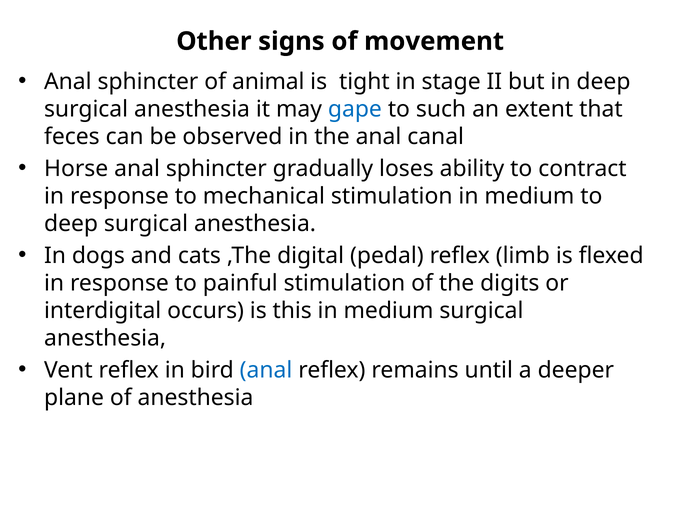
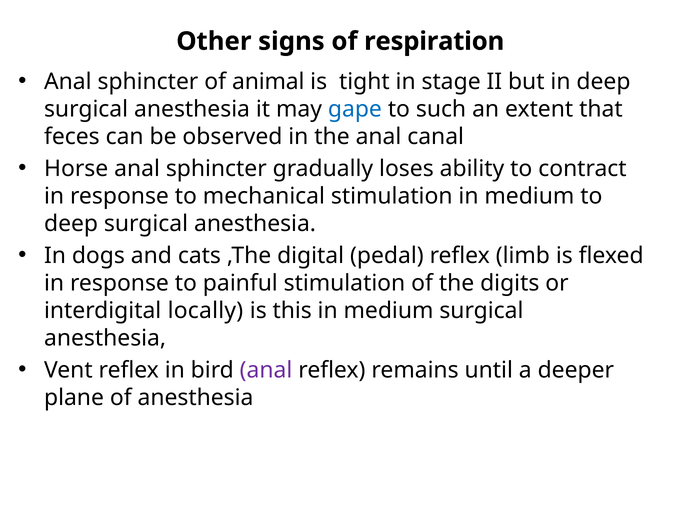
movement: movement -> respiration
occurs: occurs -> locally
anal at (266, 370) colour: blue -> purple
